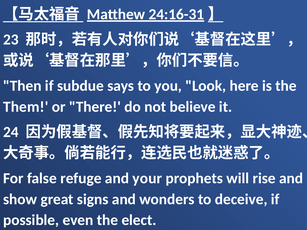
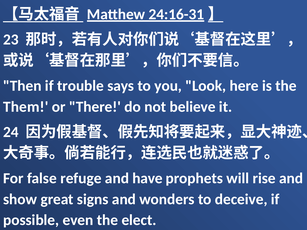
subdue: subdue -> trouble
your: your -> have
